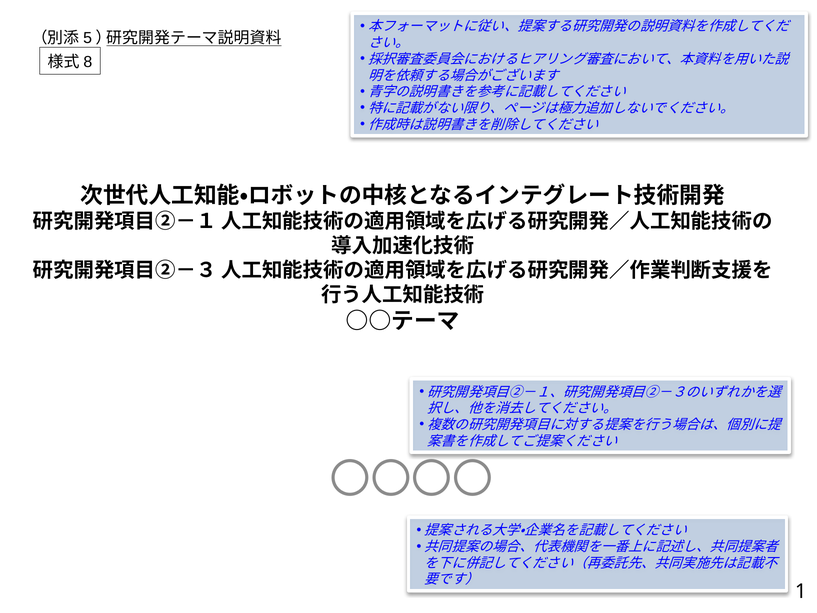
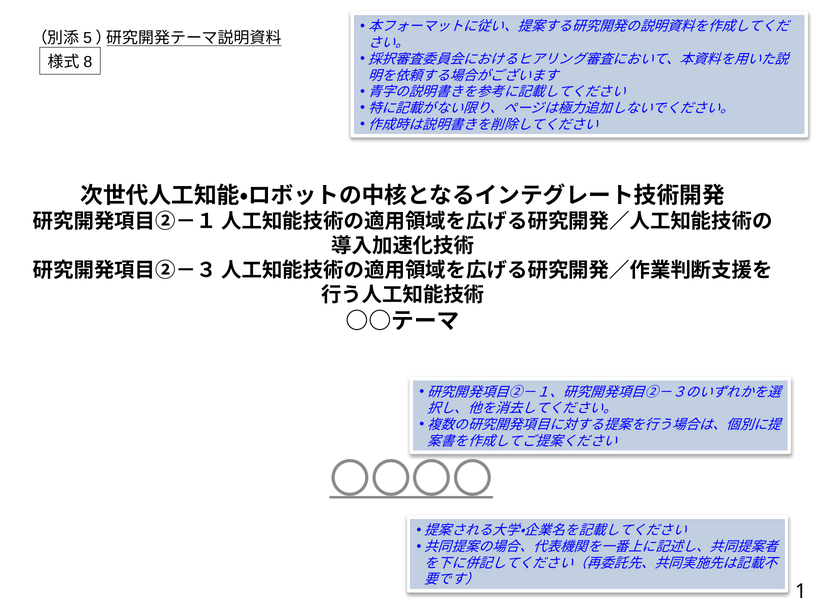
〇〇〇〇 underline: none -> present
